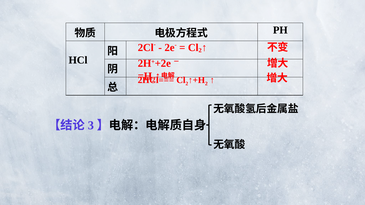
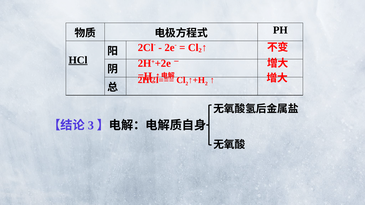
HCl underline: none -> present
